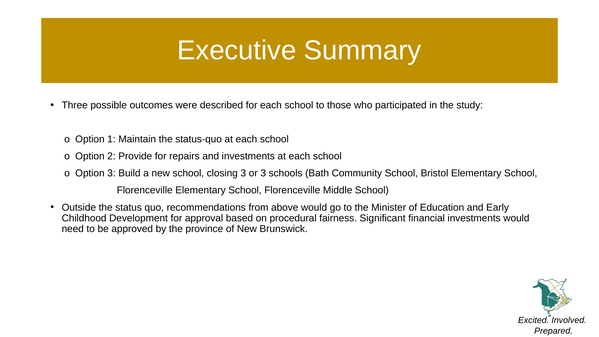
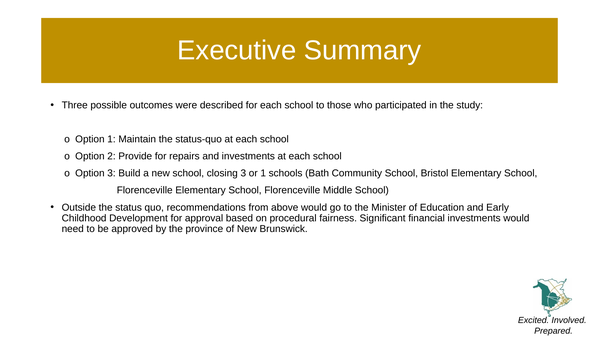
or 3: 3 -> 1
